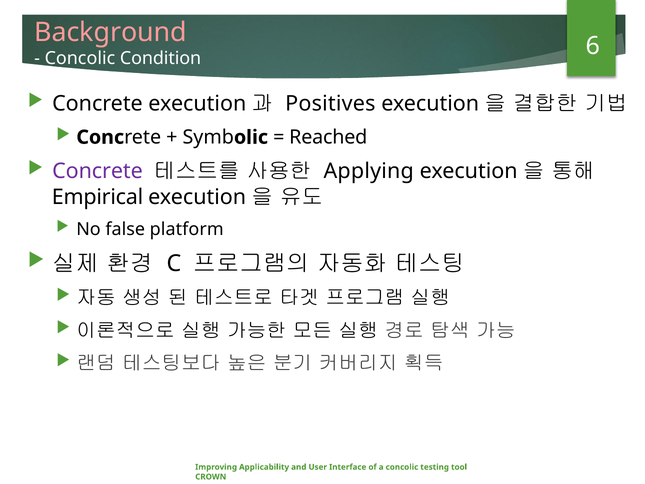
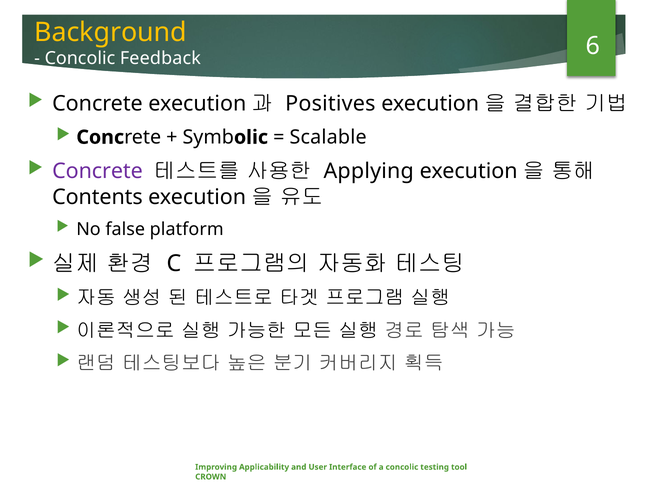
Background colour: pink -> yellow
Condition: Condition -> Feedback
Reached: Reached -> Scalable
Empirical: Empirical -> Contents
